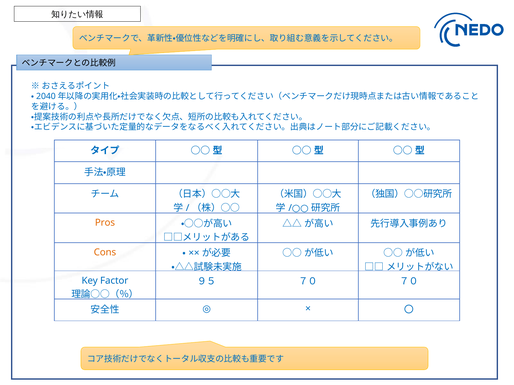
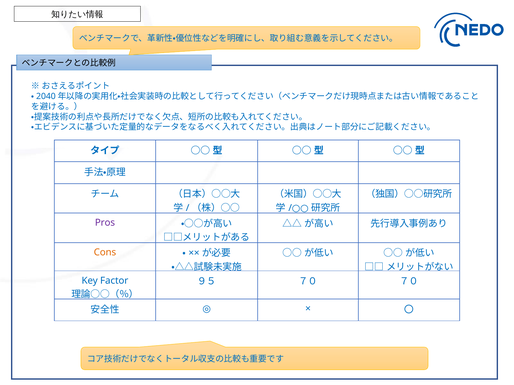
Pros colour: orange -> purple
